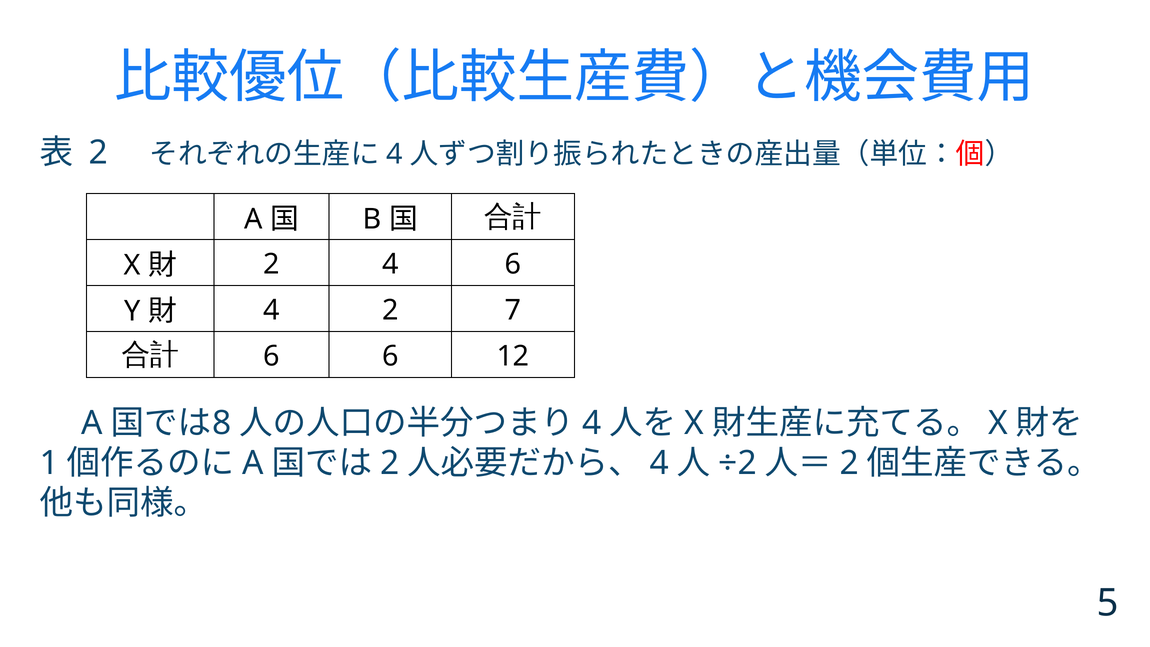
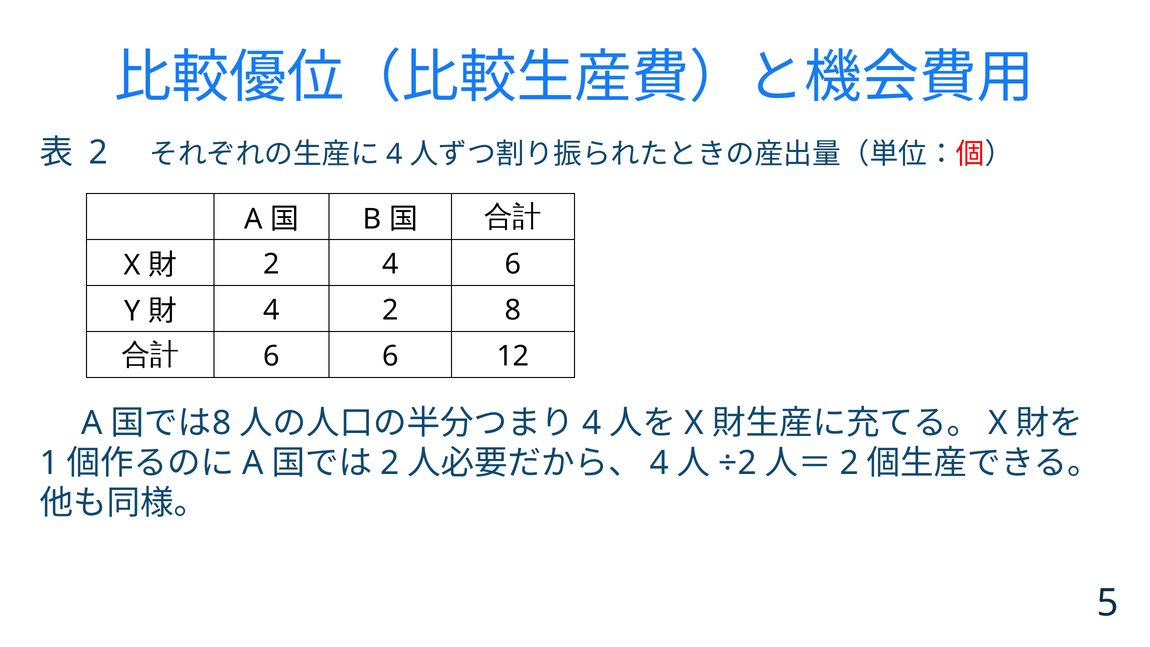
2 7: 7 -> 8
